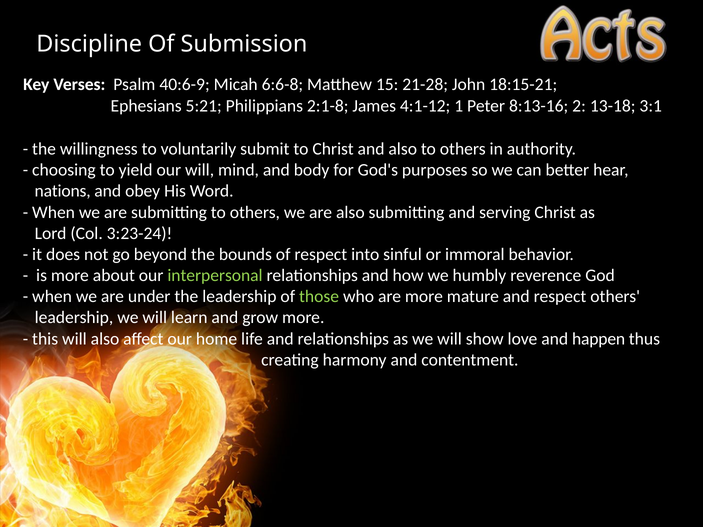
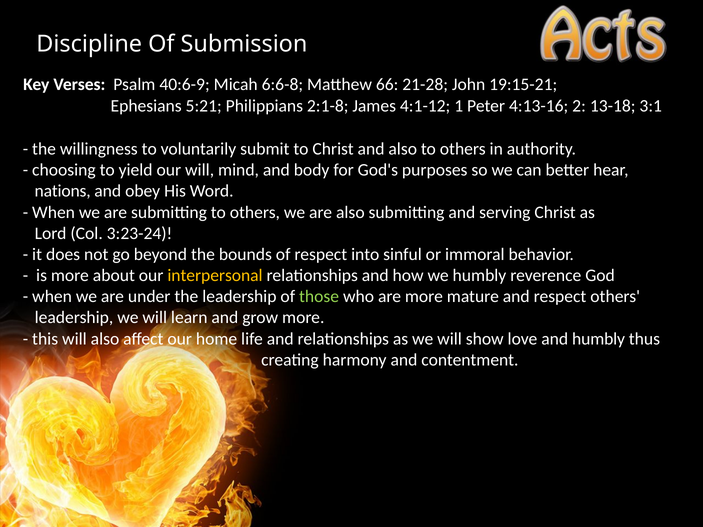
15: 15 -> 66
18:15-21: 18:15-21 -> 19:15-21
8:13-16: 8:13-16 -> 4:13-16
interpersonal colour: light green -> yellow
and happen: happen -> humbly
